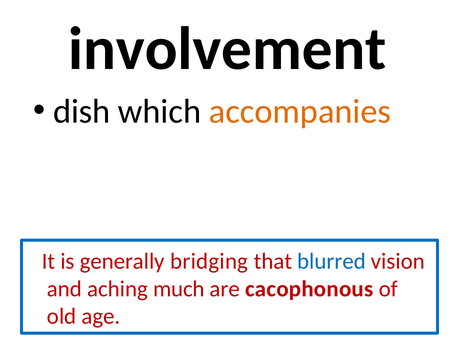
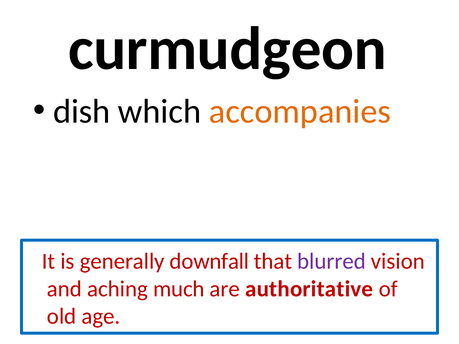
involvement: involvement -> curmudgeon
bridging: bridging -> downfall
blurred colour: blue -> purple
cacophonous: cacophonous -> authoritative
